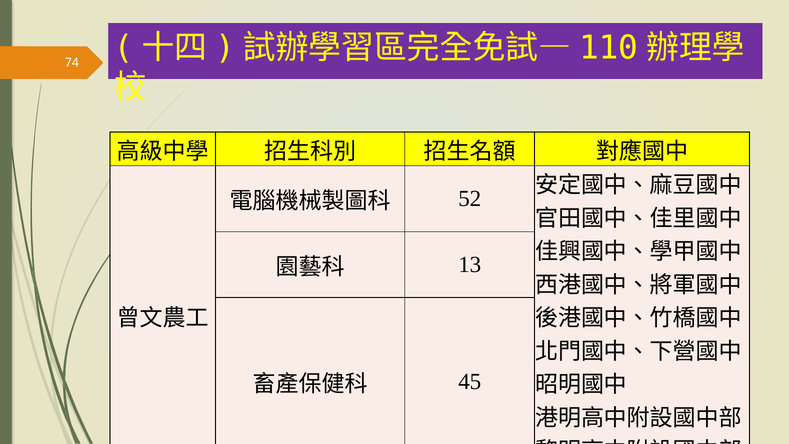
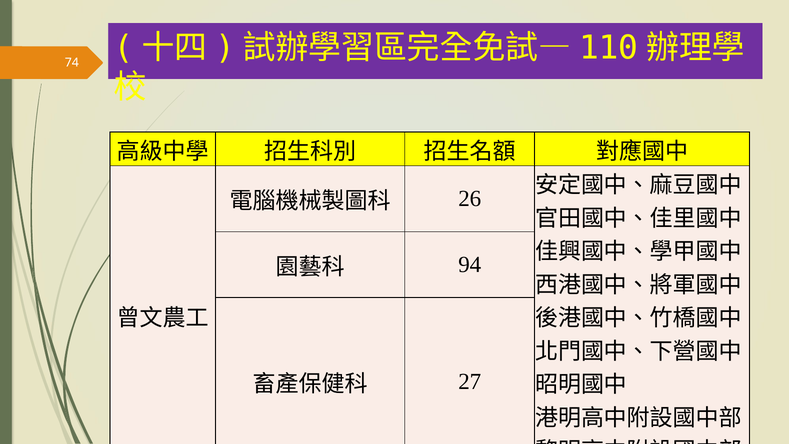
52: 52 -> 26
13: 13 -> 94
45: 45 -> 27
